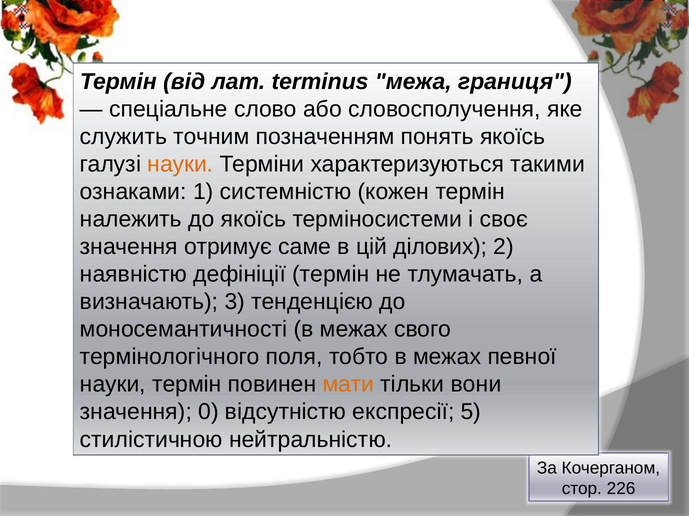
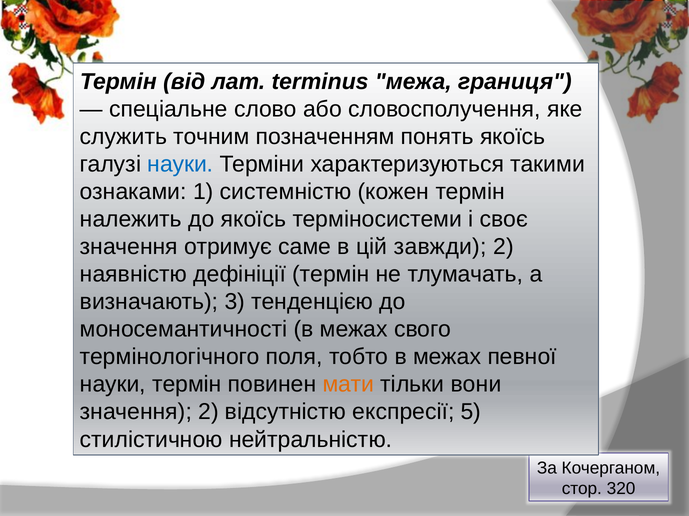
науки at (180, 164) colour: orange -> blue
ділових: ділових -> завжди
значення 0: 0 -> 2
226: 226 -> 320
